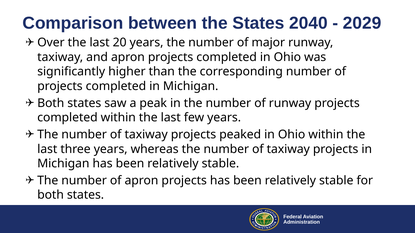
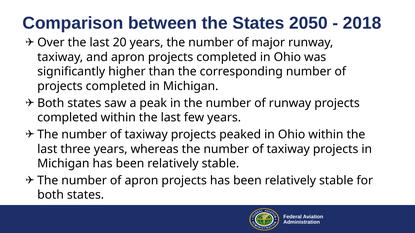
2040: 2040 -> 2050
2029: 2029 -> 2018
